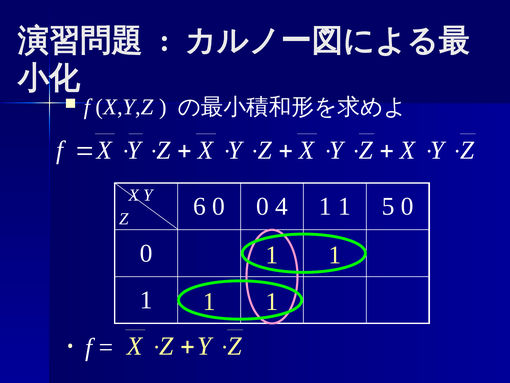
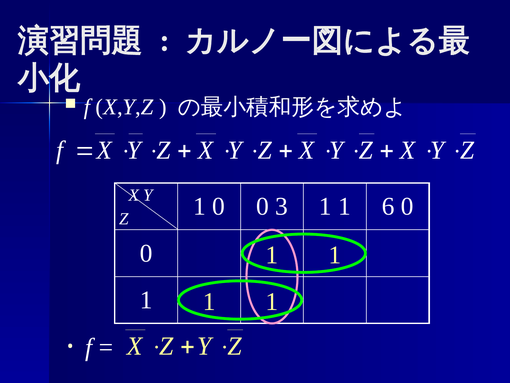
Z 6: 6 -> 1
4: 4 -> 3
5: 5 -> 6
